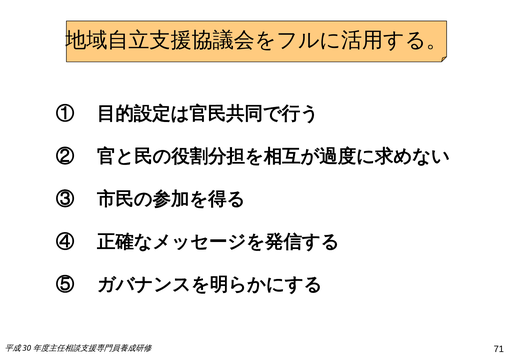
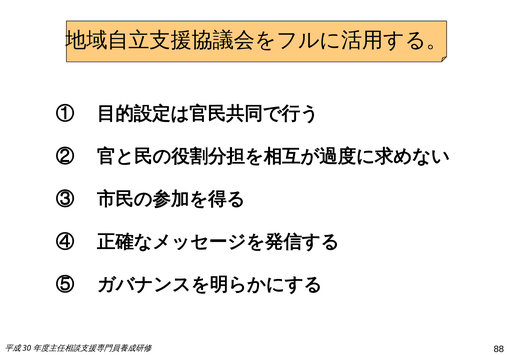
71: 71 -> 88
